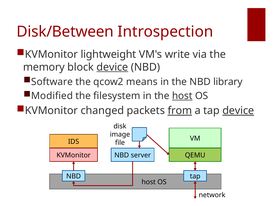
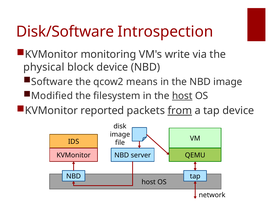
Disk/Between: Disk/Between -> Disk/Software
lightweight: lightweight -> monitoring
memory: memory -> physical
device at (112, 67) underline: present -> none
NBD library: library -> image
changed: changed -> reported
device at (238, 110) underline: present -> none
